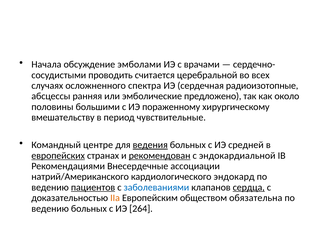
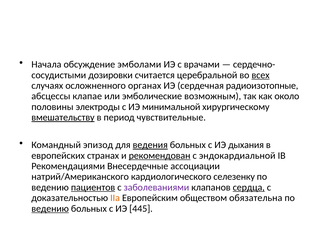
проводить: проводить -> дозировки
всех underline: none -> present
спектра: спектра -> органах
ранняя: ранняя -> клапае
предложено: предложено -> возможным
большими: большими -> электроды
пораженному: пораженному -> минимальной
вмешательству underline: none -> present
центре: центре -> эпизод
средней: средней -> дыхания
европейских underline: present -> none
эндокард: эндокард -> селезенку
заболеваниями colour: blue -> purple
ведению at (50, 209) underline: none -> present
264: 264 -> 445
